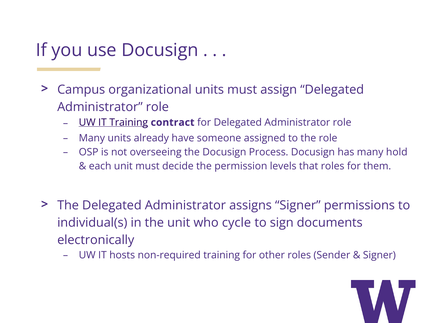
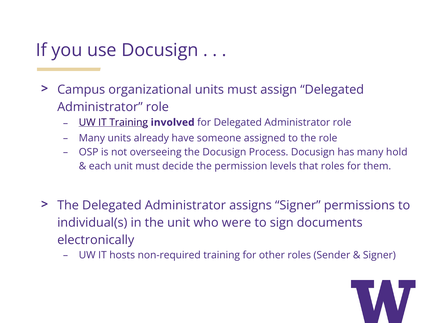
contract: contract -> involved
cycle: cycle -> were
